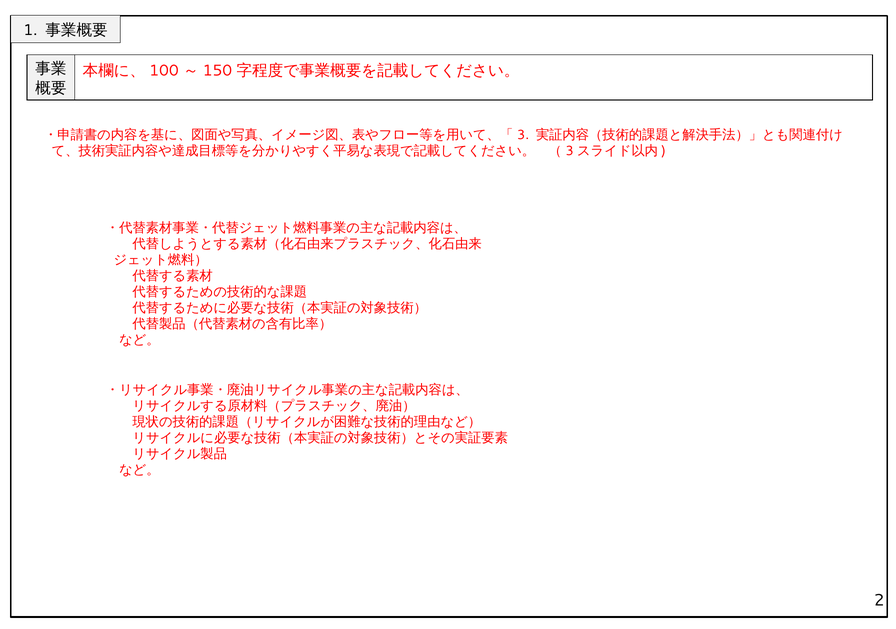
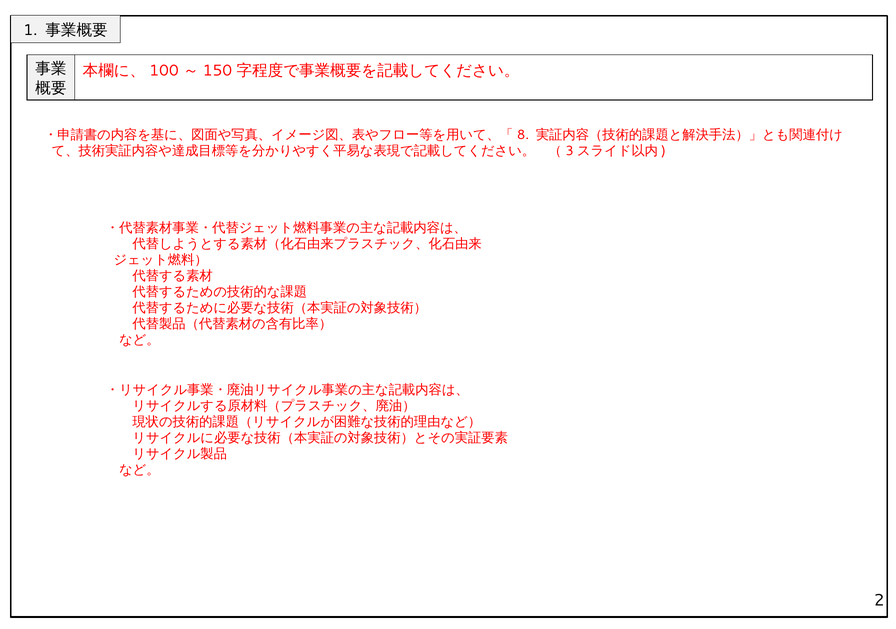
3: 3 -> 8
